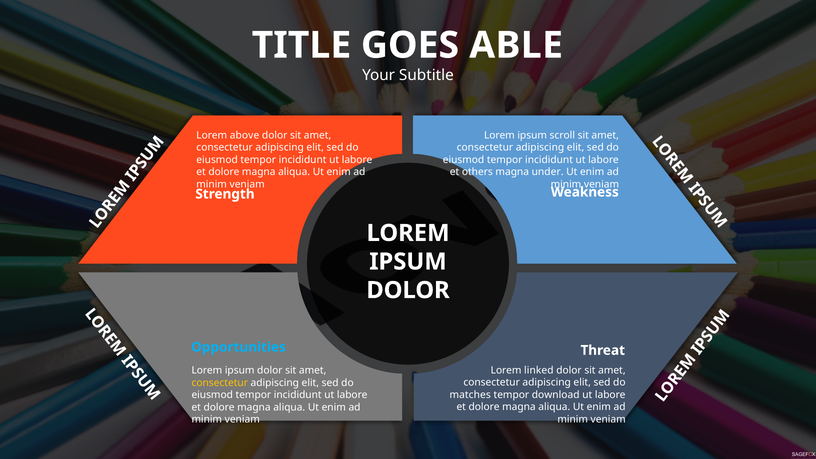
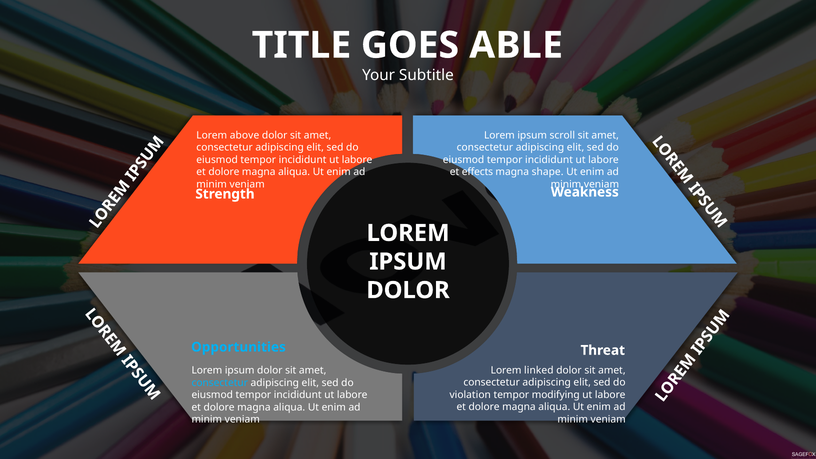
others: others -> effects
under: under -> shape
consectetur at (220, 383) colour: yellow -> light blue
matches: matches -> violation
download: download -> modifying
